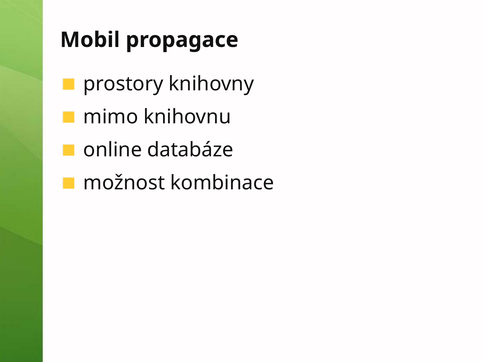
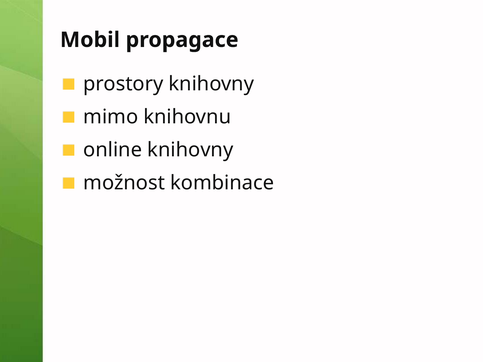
online databáze: databáze -> knihovny
